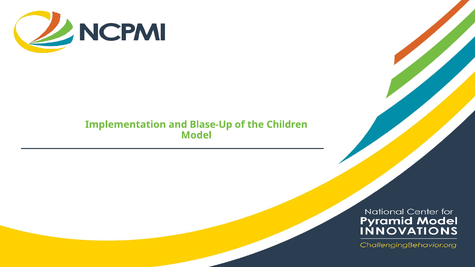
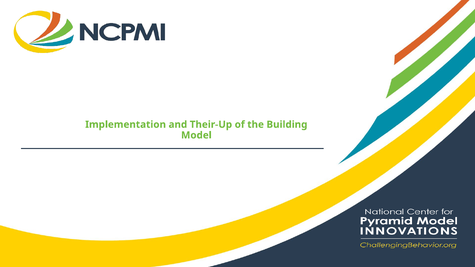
Blase-Up: Blase-Up -> Their-Up
Children: Children -> Building
